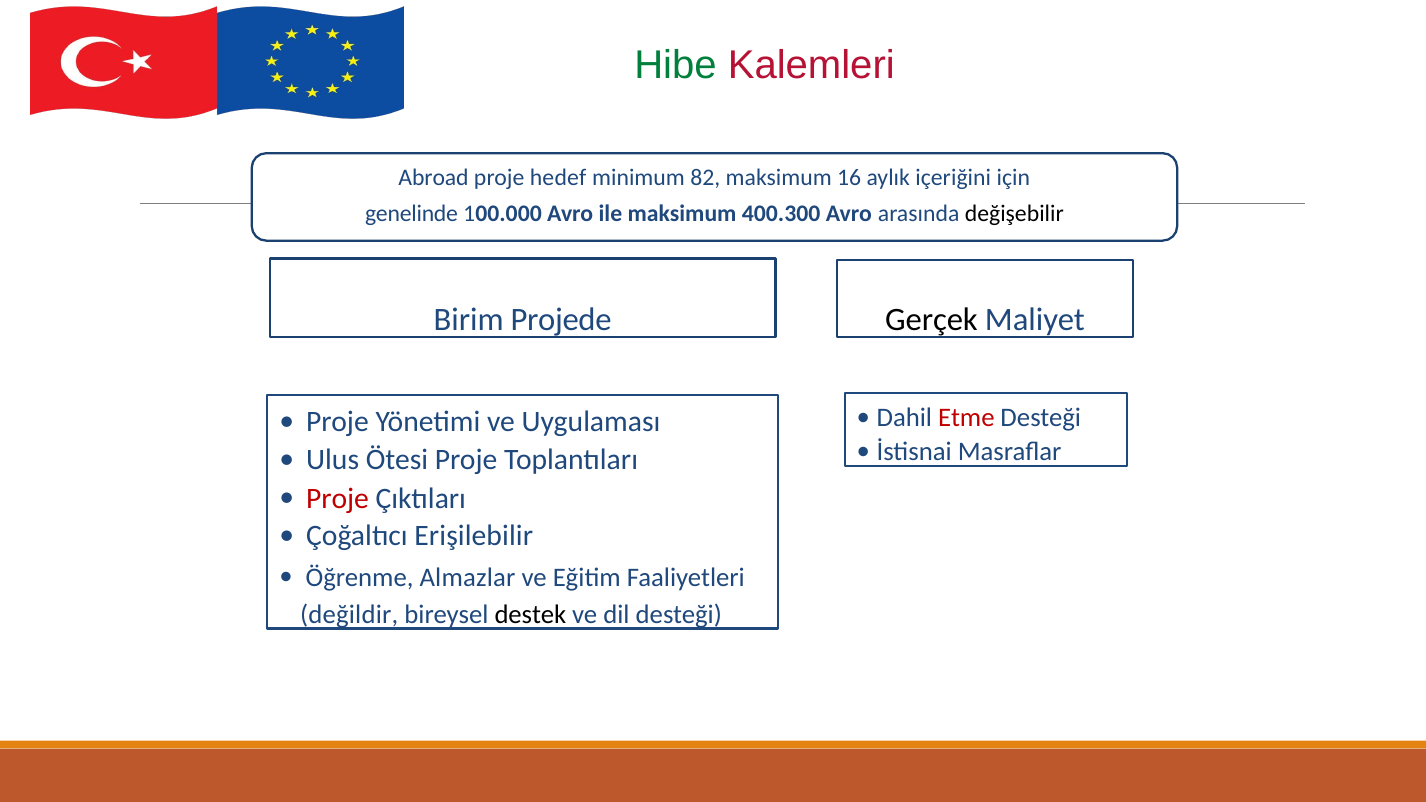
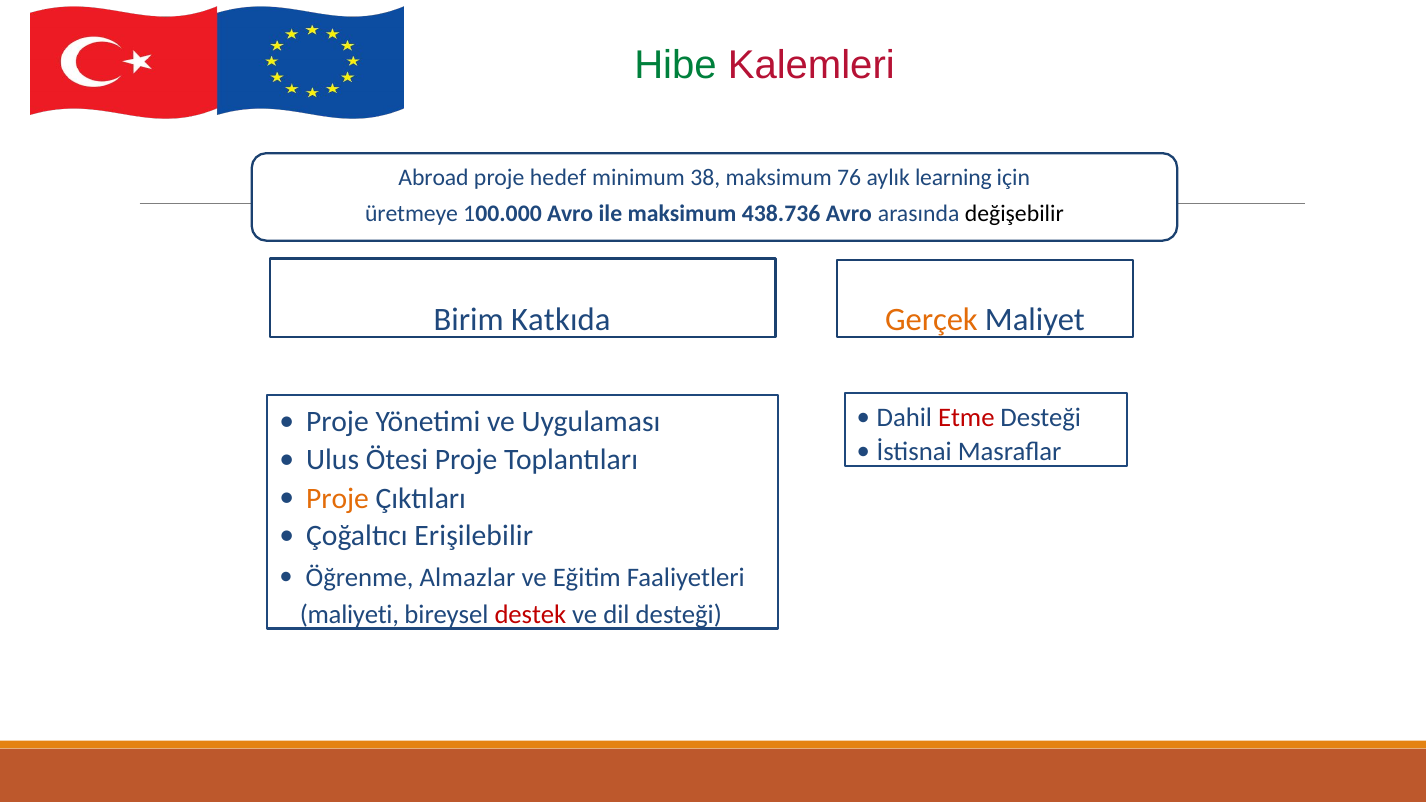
82: 82 -> 38
16: 16 -> 76
içeriğini: içeriğini -> learning
genelinde: genelinde -> üretmeye
400.300: 400.300 -> 438.736
Projede: Projede -> Katkıda
Gerçek colour: black -> orange
Proje at (338, 498) colour: red -> orange
değildir: değildir -> maliyeti
destek colour: black -> red
